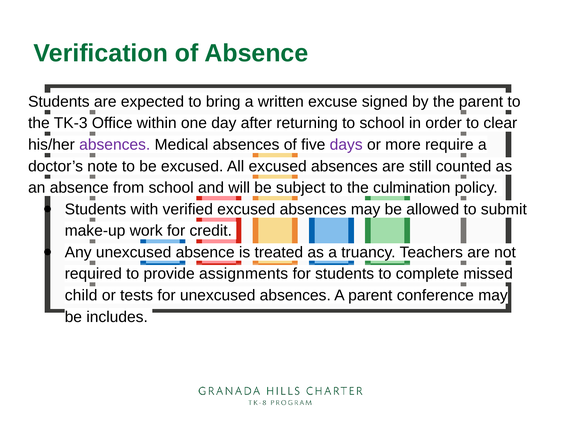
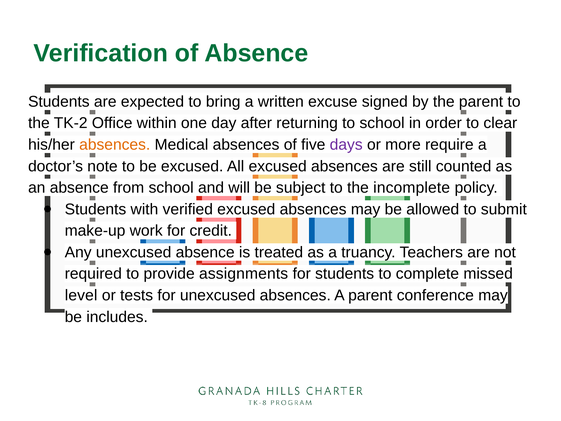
TK-3: TK-3 -> TK-2
absences at (115, 145) colour: purple -> orange
culmination: culmination -> incomplete
child: child -> level
